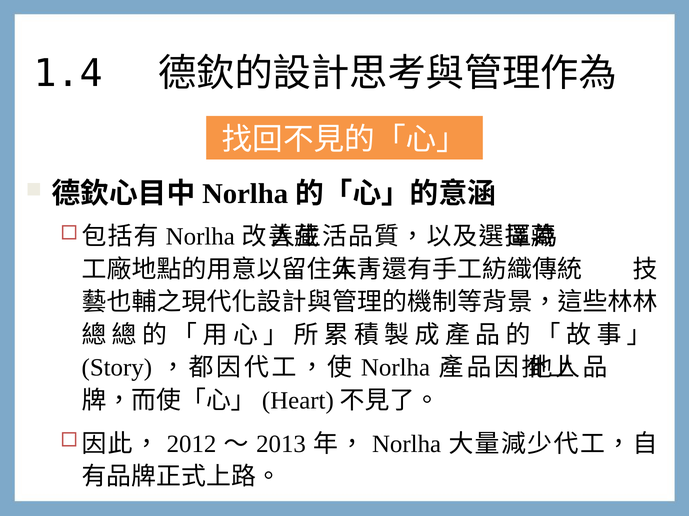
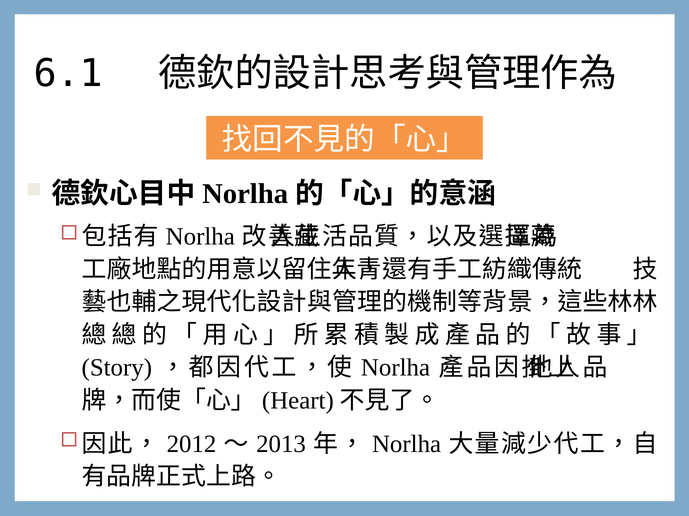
1.4: 1.4 -> 6.1
